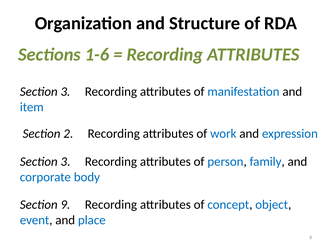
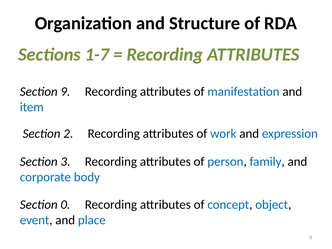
1-6: 1-6 -> 1-7
3 at (65, 92): 3 -> 9
Section 9: 9 -> 0
